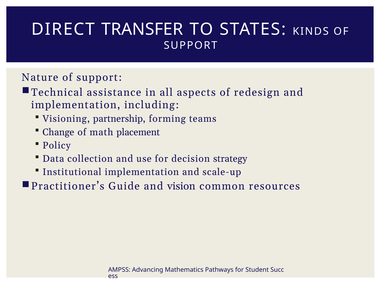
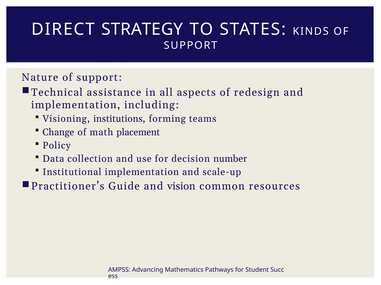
TRANSFER: TRANSFER -> STRATEGY
partnership: partnership -> institutions
strategy: strategy -> number
